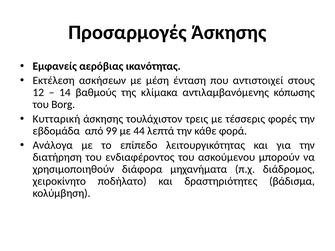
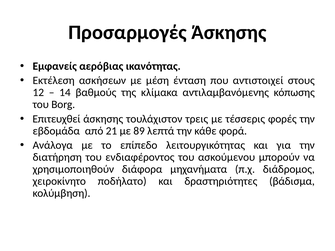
Κυτταρική: Κυτταρική -> Επιτευχθεί
99: 99 -> 21
44: 44 -> 89
